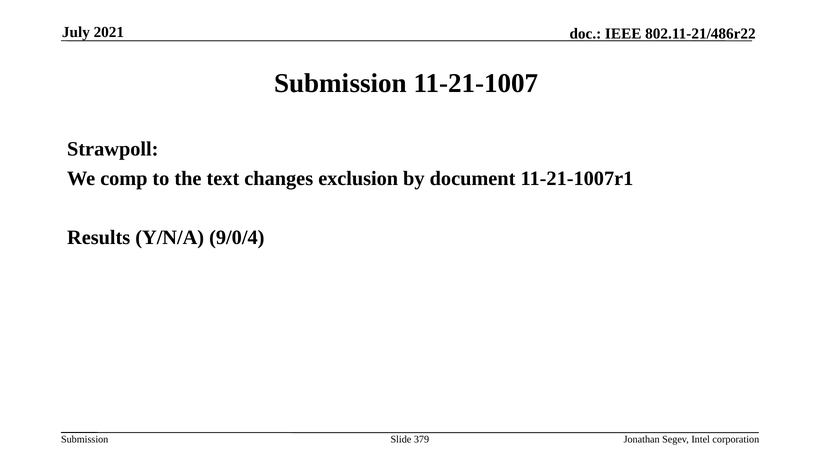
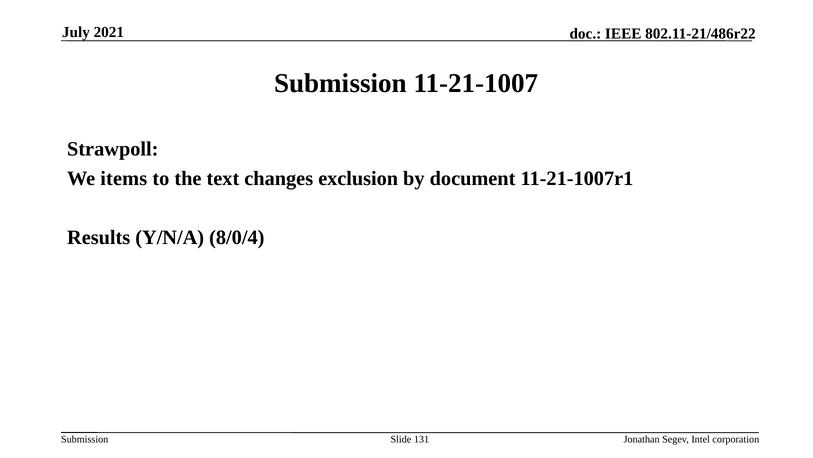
comp: comp -> items
9/0/4: 9/0/4 -> 8/0/4
379: 379 -> 131
